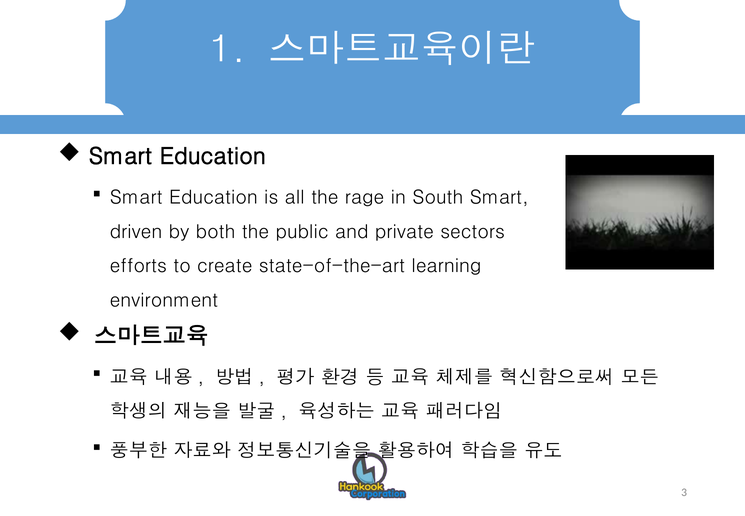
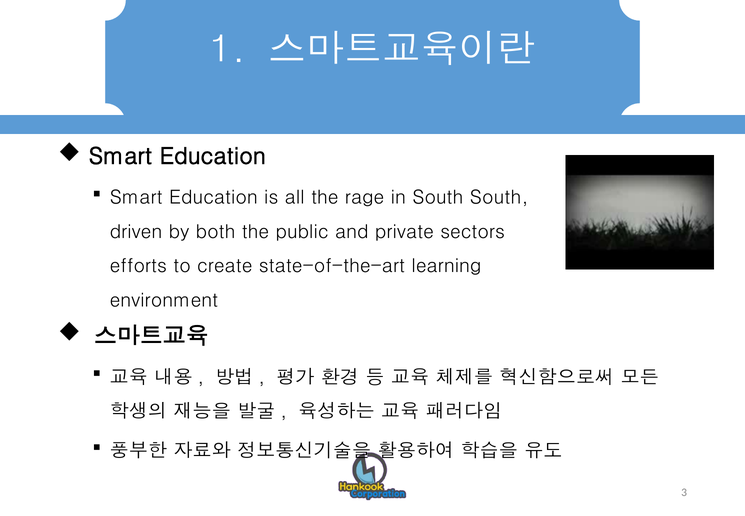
South Smart: Smart -> South
